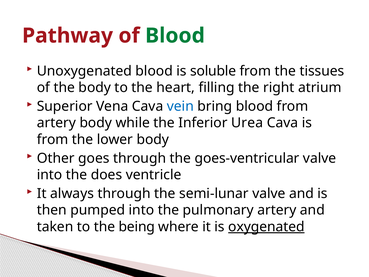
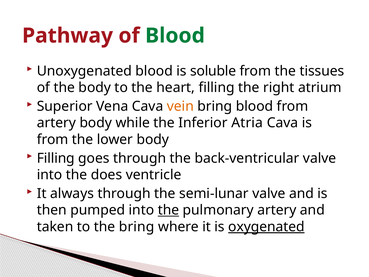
vein colour: blue -> orange
Urea: Urea -> Atria
Other at (56, 158): Other -> Filling
goes-ventricular: goes-ventricular -> back-ventricular
the at (168, 210) underline: none -> present
the being: being -> bring
